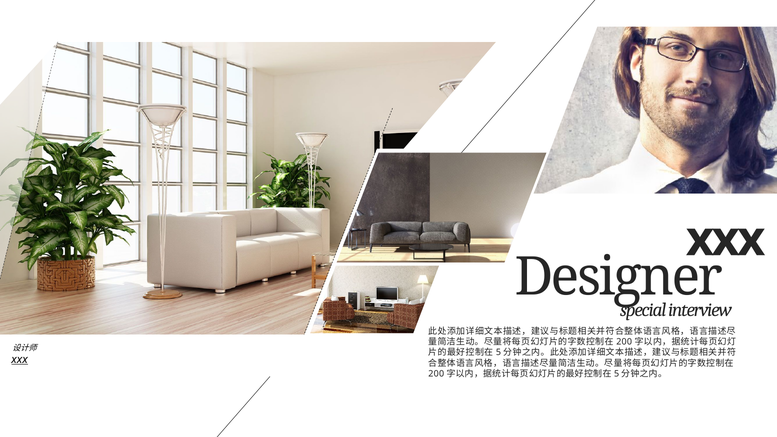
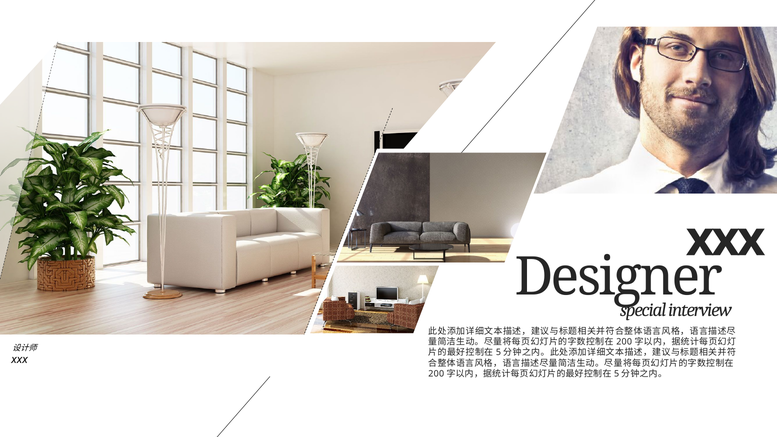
xxx at (20, 359) underline: present -> none
